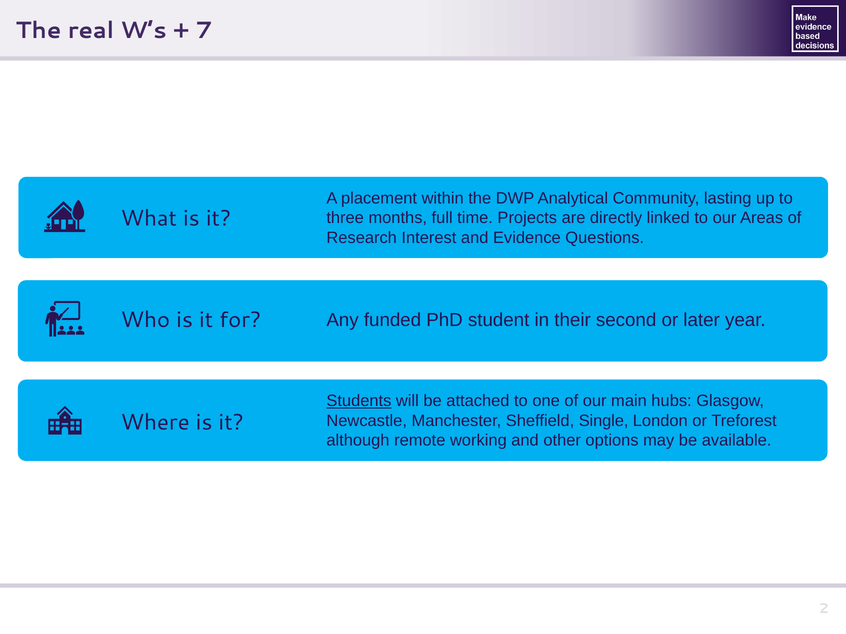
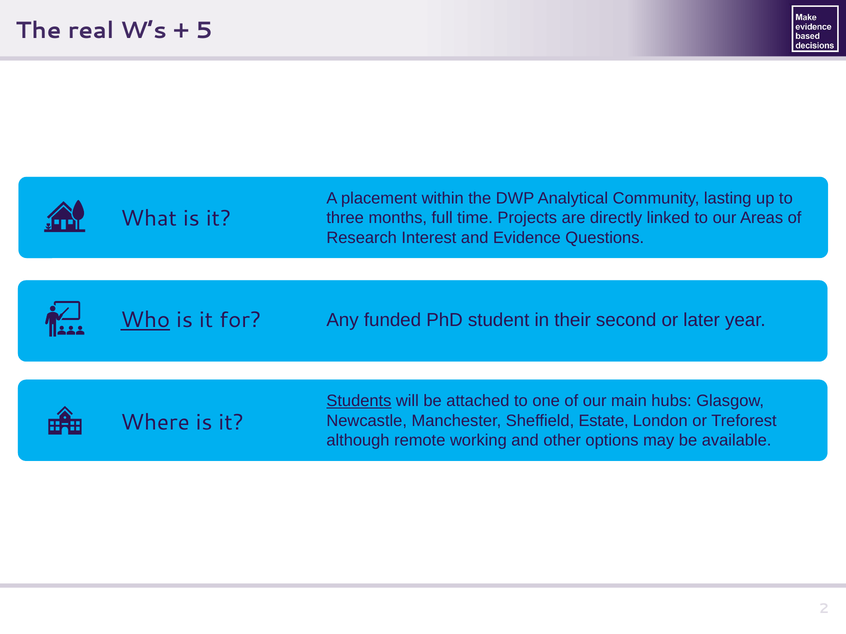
7: 7 -> 5
Who underline: none -> present
Single: Single -> Estate
